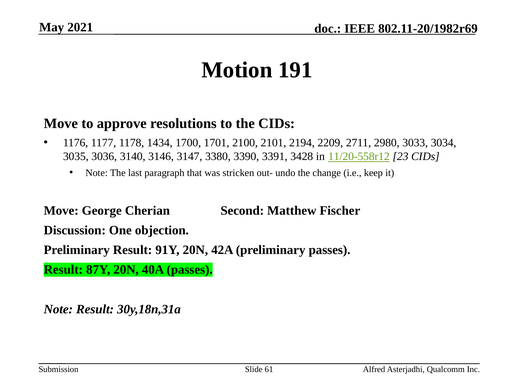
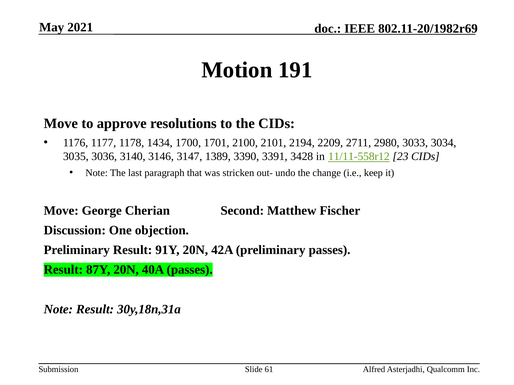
3380: 3380 -> 1389
11/20-558r12: 11/20-558r12 -> 11/11-558r12
